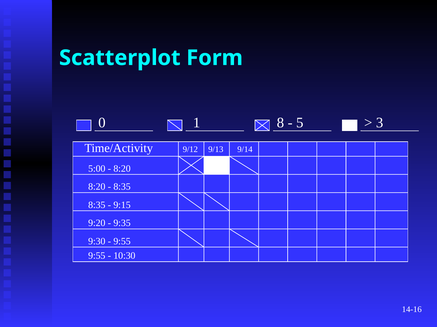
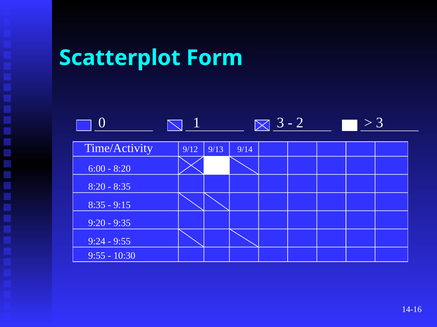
1 8: 8 -> 3
5: 5 -> 2
5:00: 5:00 -> 6:00
9:30: 9:30 -> 9:24
